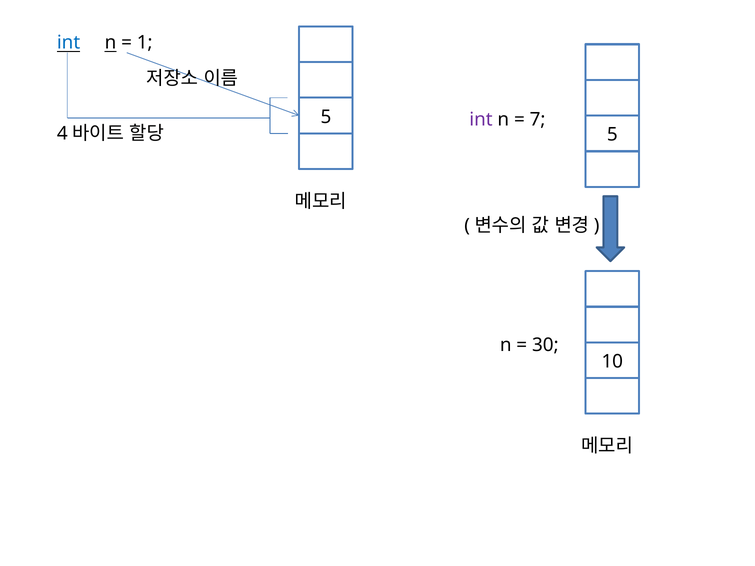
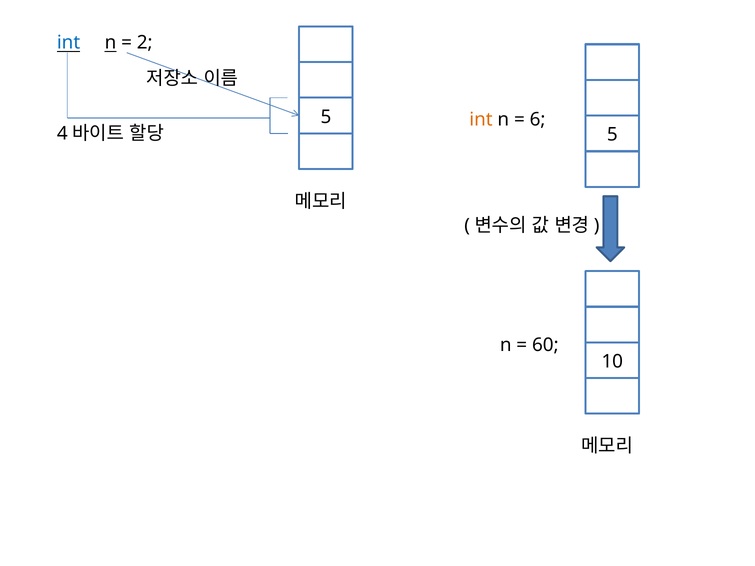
1: 1 -> 2
int at (481, 120) colour: purple -> orange
7: 7 -> 6
30: 30 -> 60
